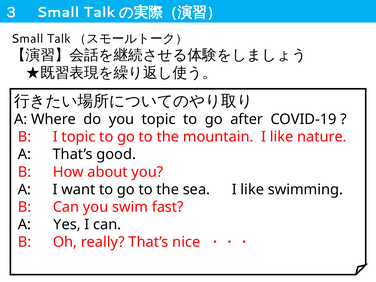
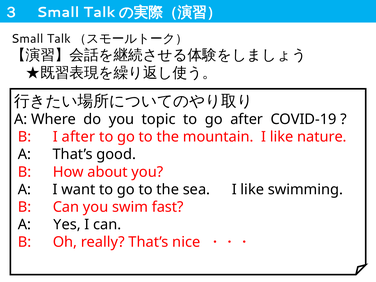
I topic: topic -> after
